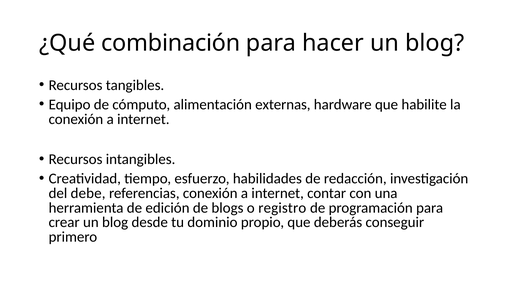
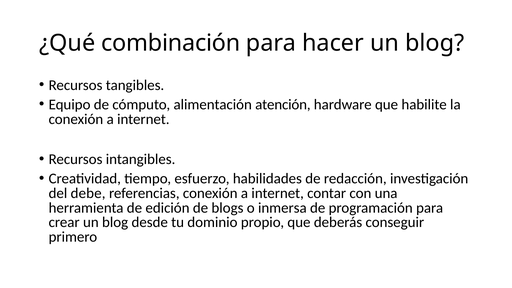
externas: externas -> atención
registro: registro -> inmersa
